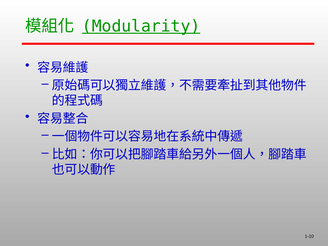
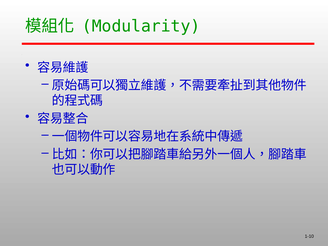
Modularity underline: present -> none
